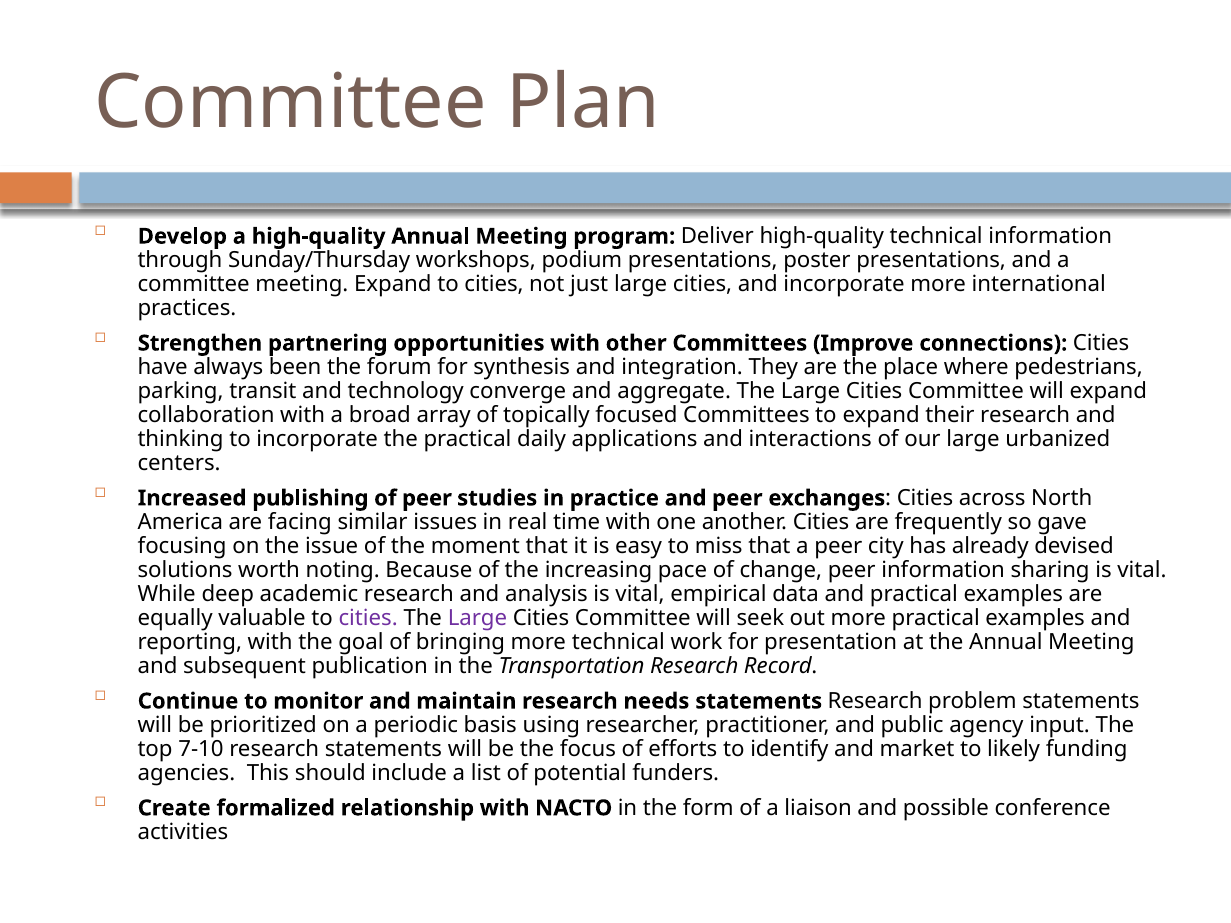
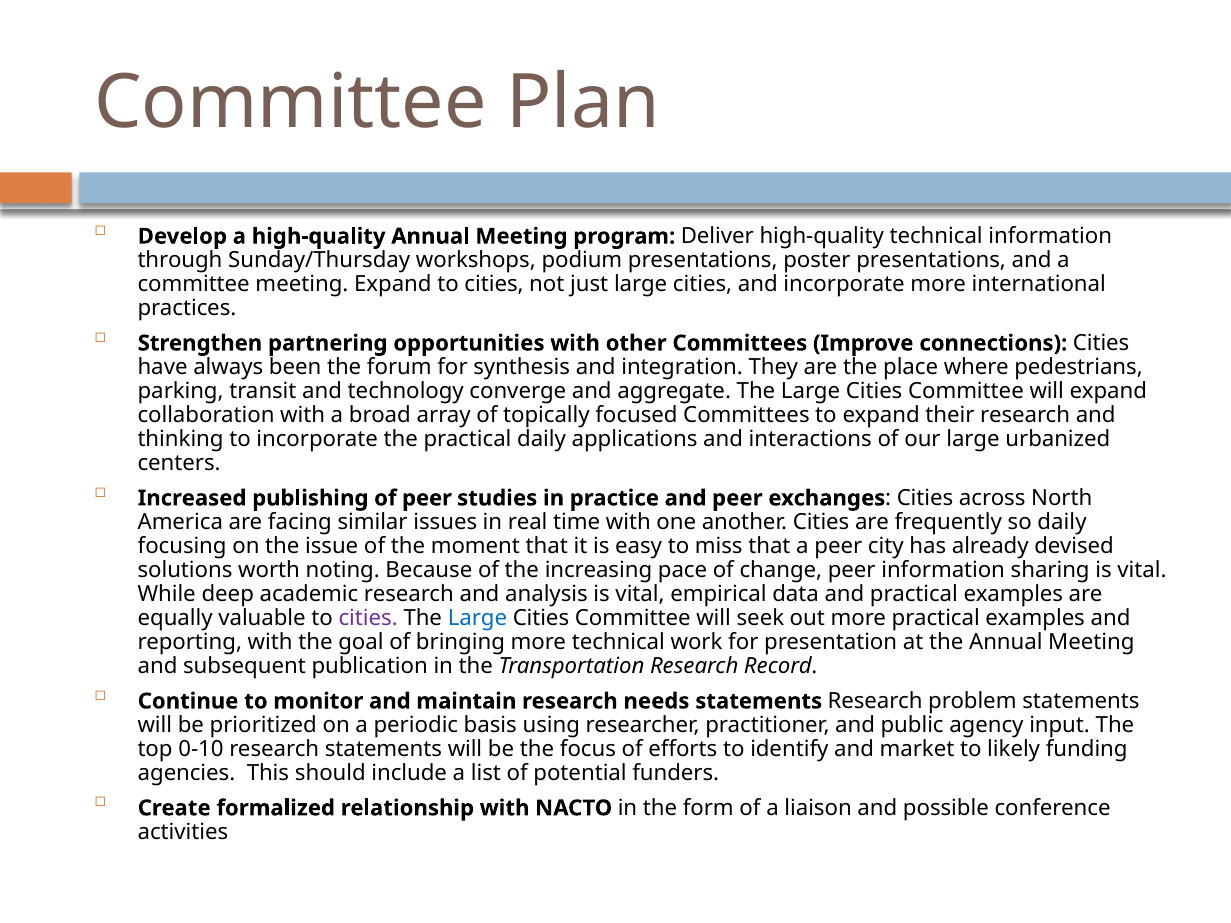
so gave: gave -> daily
Large at (477, 618) colour: purple -> blue
7-10: 7-10 -> 0-10
